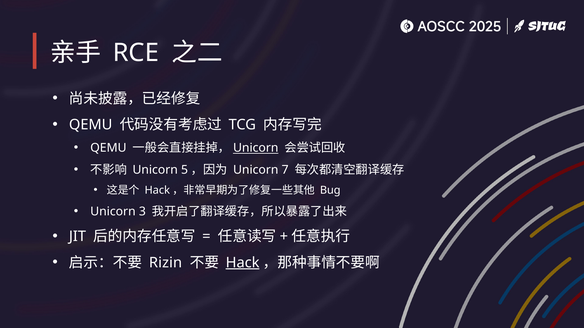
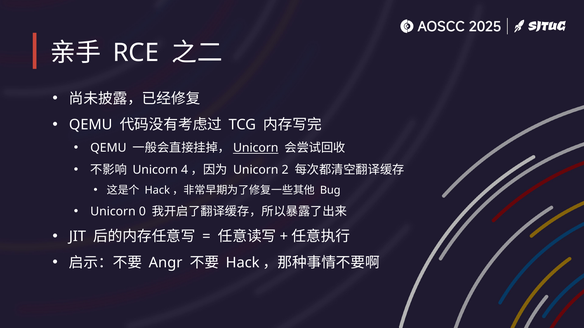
5: 5 -> 4
7: 7 -> 2
3: 3 -> 0
Rizin: Rizin -> Angr
Hack underline: present -> none
